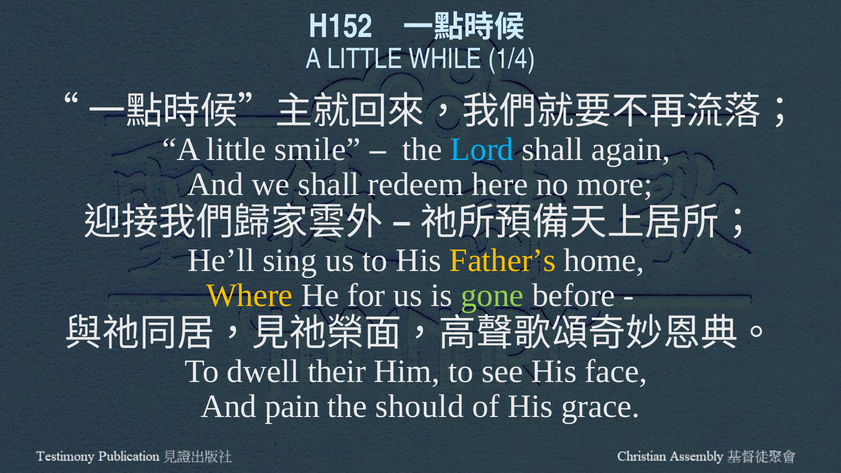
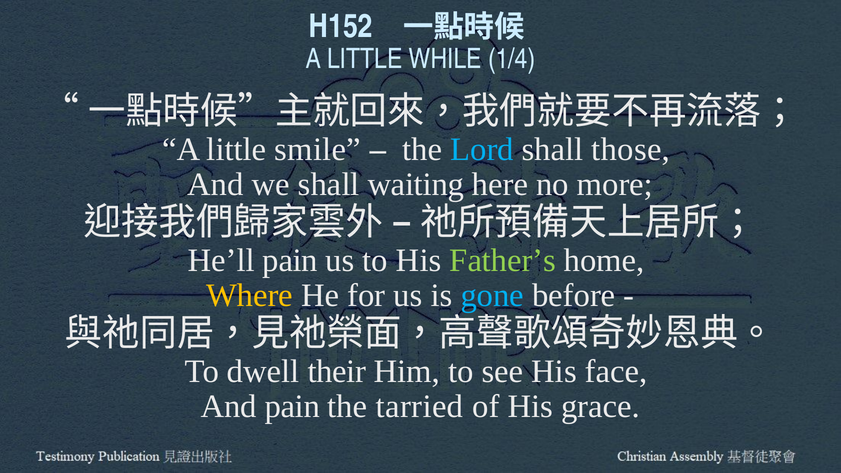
again: again -> those
redeem: redeem -> waiting
He’ll sing: sing -> pain
Father’s colour: yellow -> light green
gone colour: light green -> light blue
should: should -> tarried
